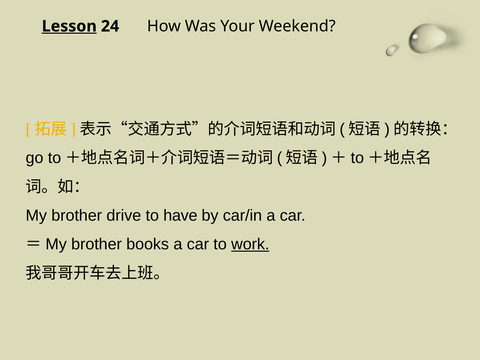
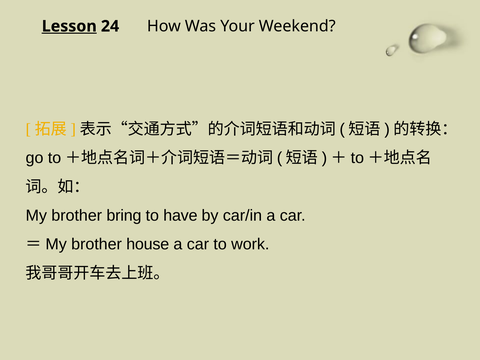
drive: drive -> bring
books: books -> house
work underline: present -> none
